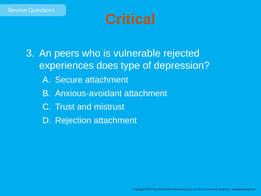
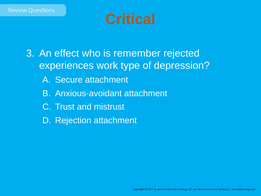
peers: peers -> effect
vulnerable: vulnerable -> remember
does: does -> work
